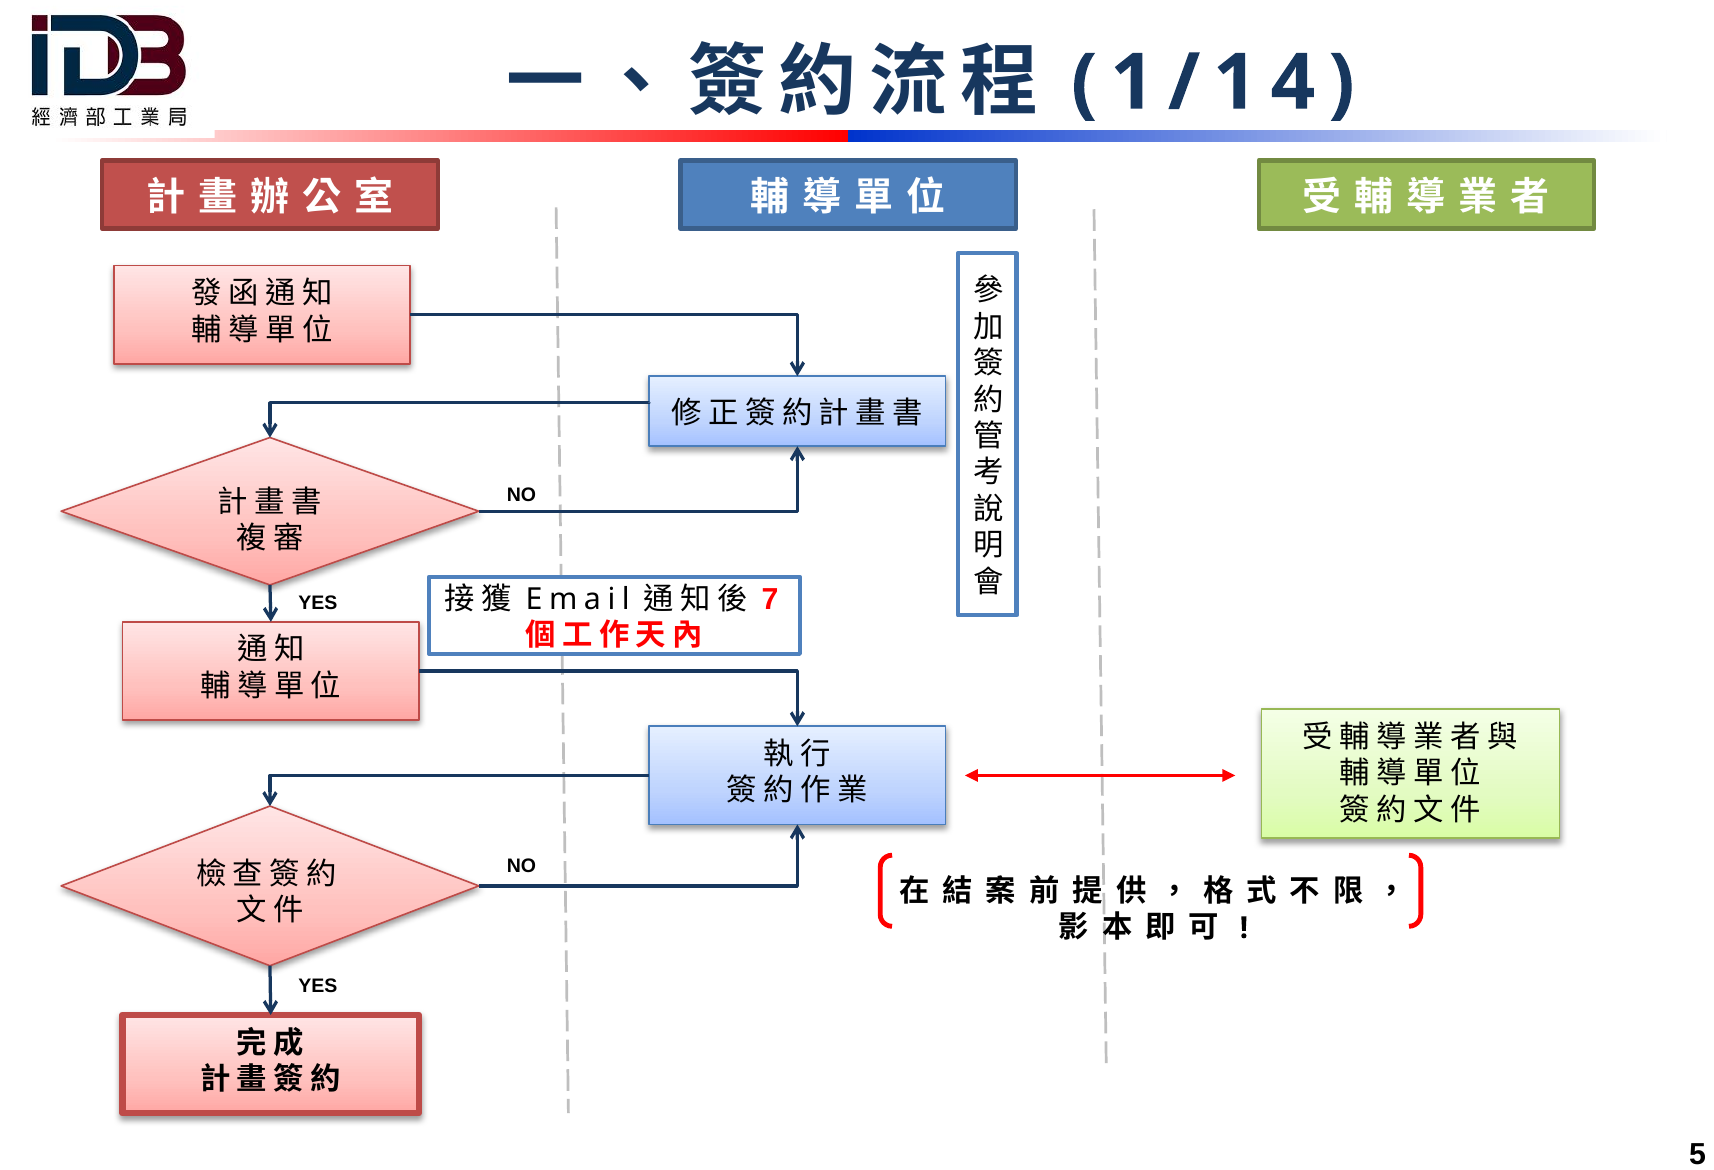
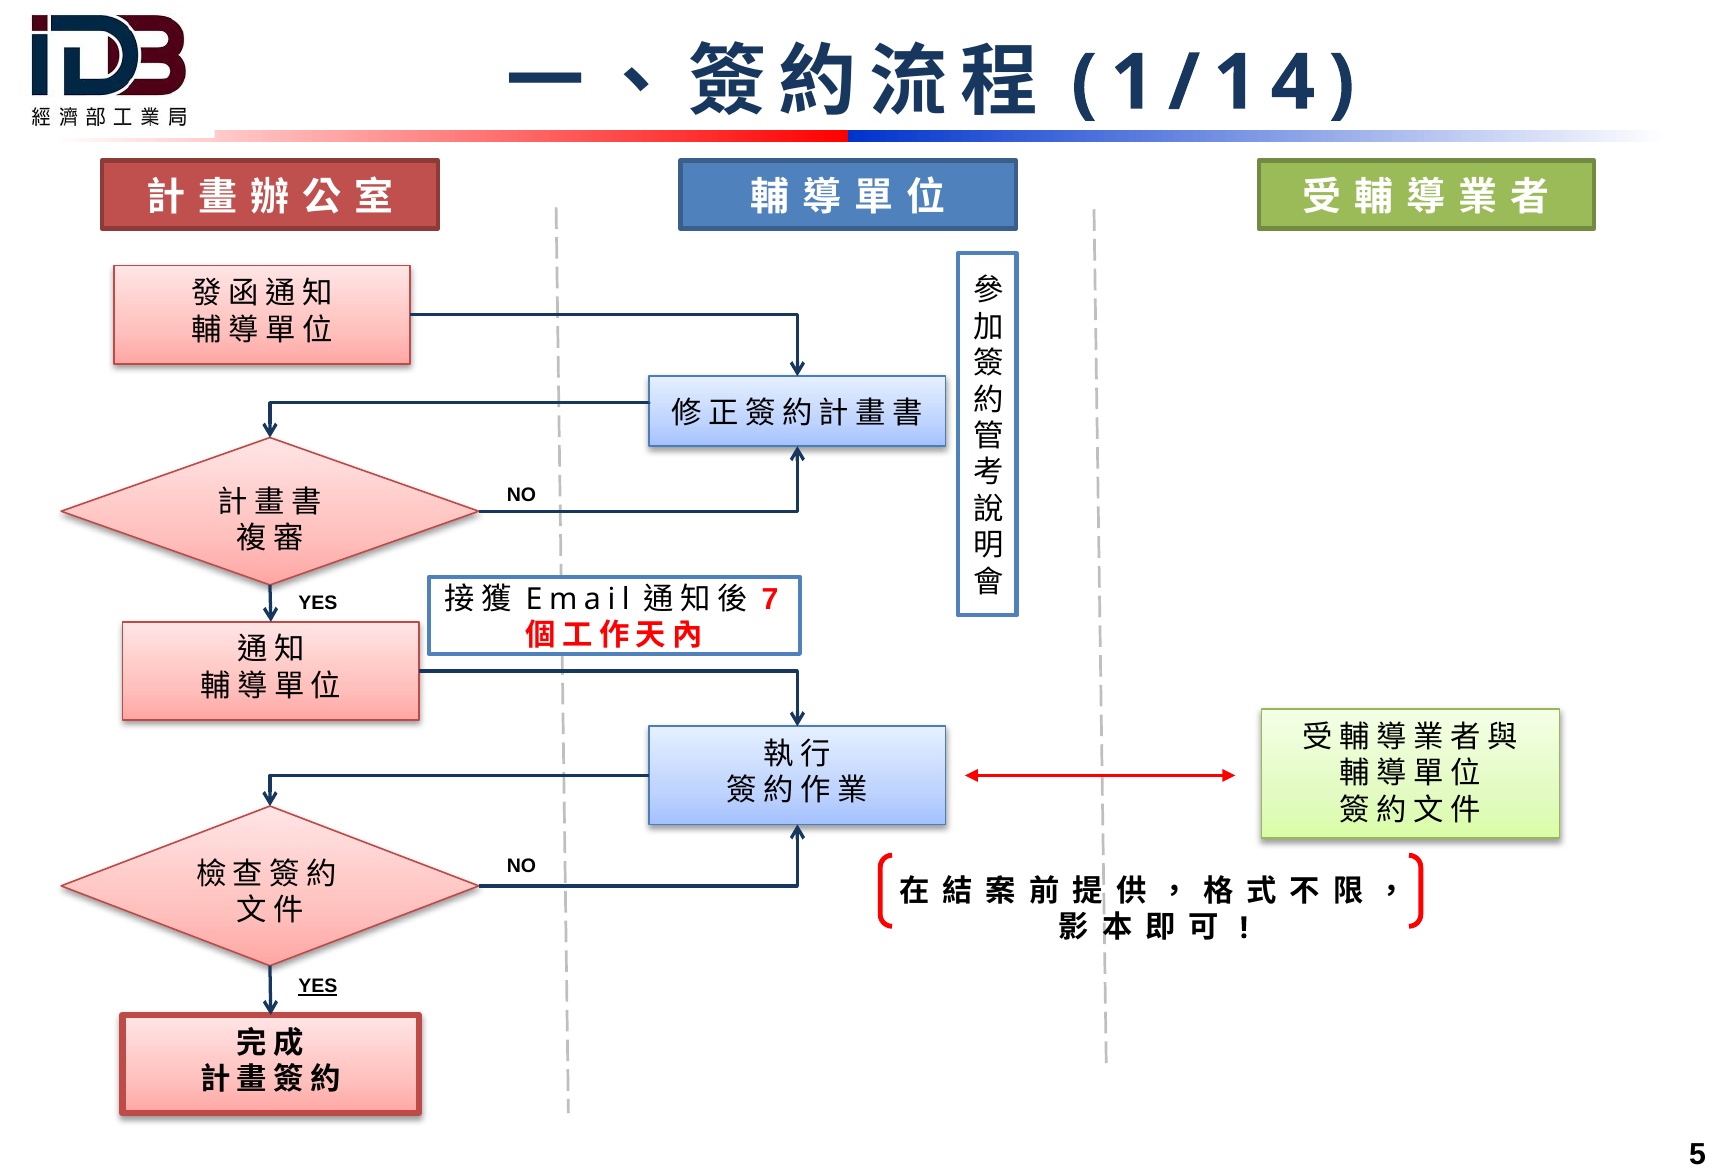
YES at (318, 987) underline: none -> present
